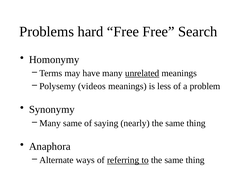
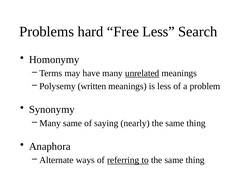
Free Free: Free -> Less
videos: videos -> written
